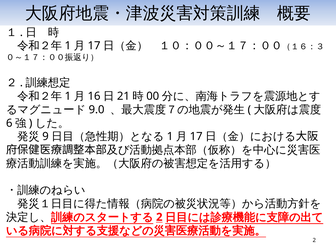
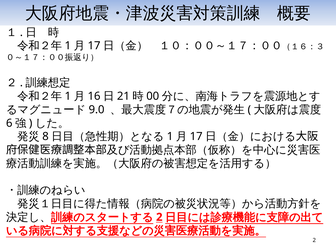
9: 9 -> 8
